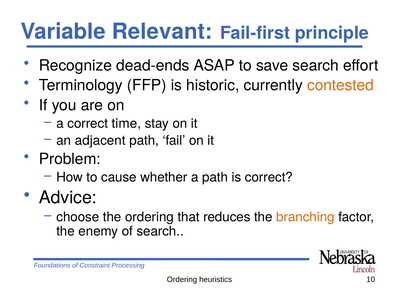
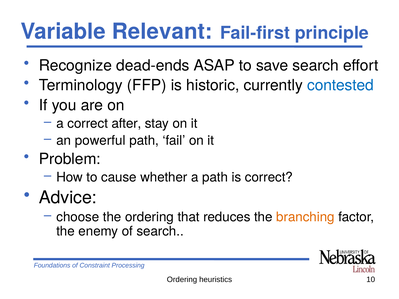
contested colour: orange -> blue
time: time -> after
adjacent: adjacent -> powerful
